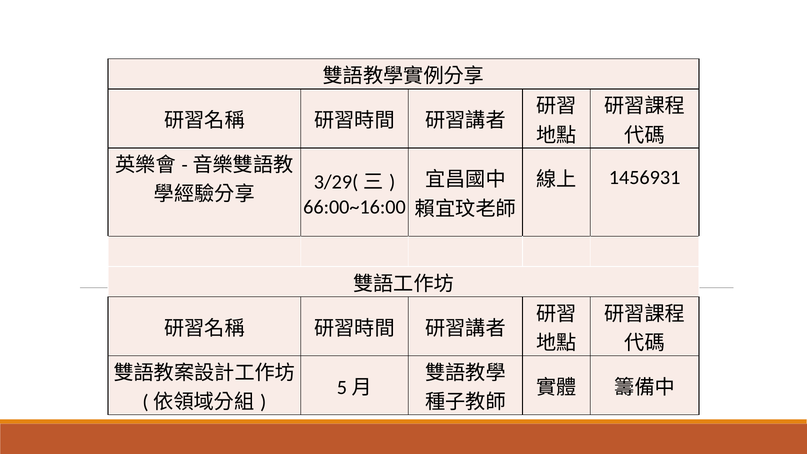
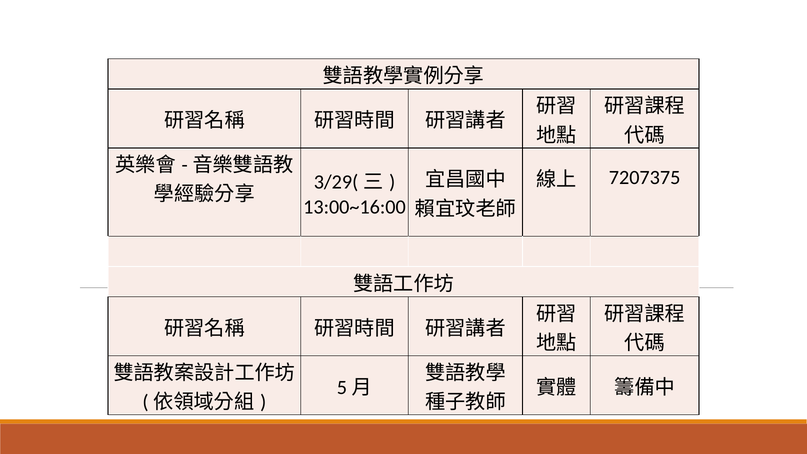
1456931: 1456931 -> 7207375
66:00~16:00: 66:00~16:00 -> 13:00~16:00
